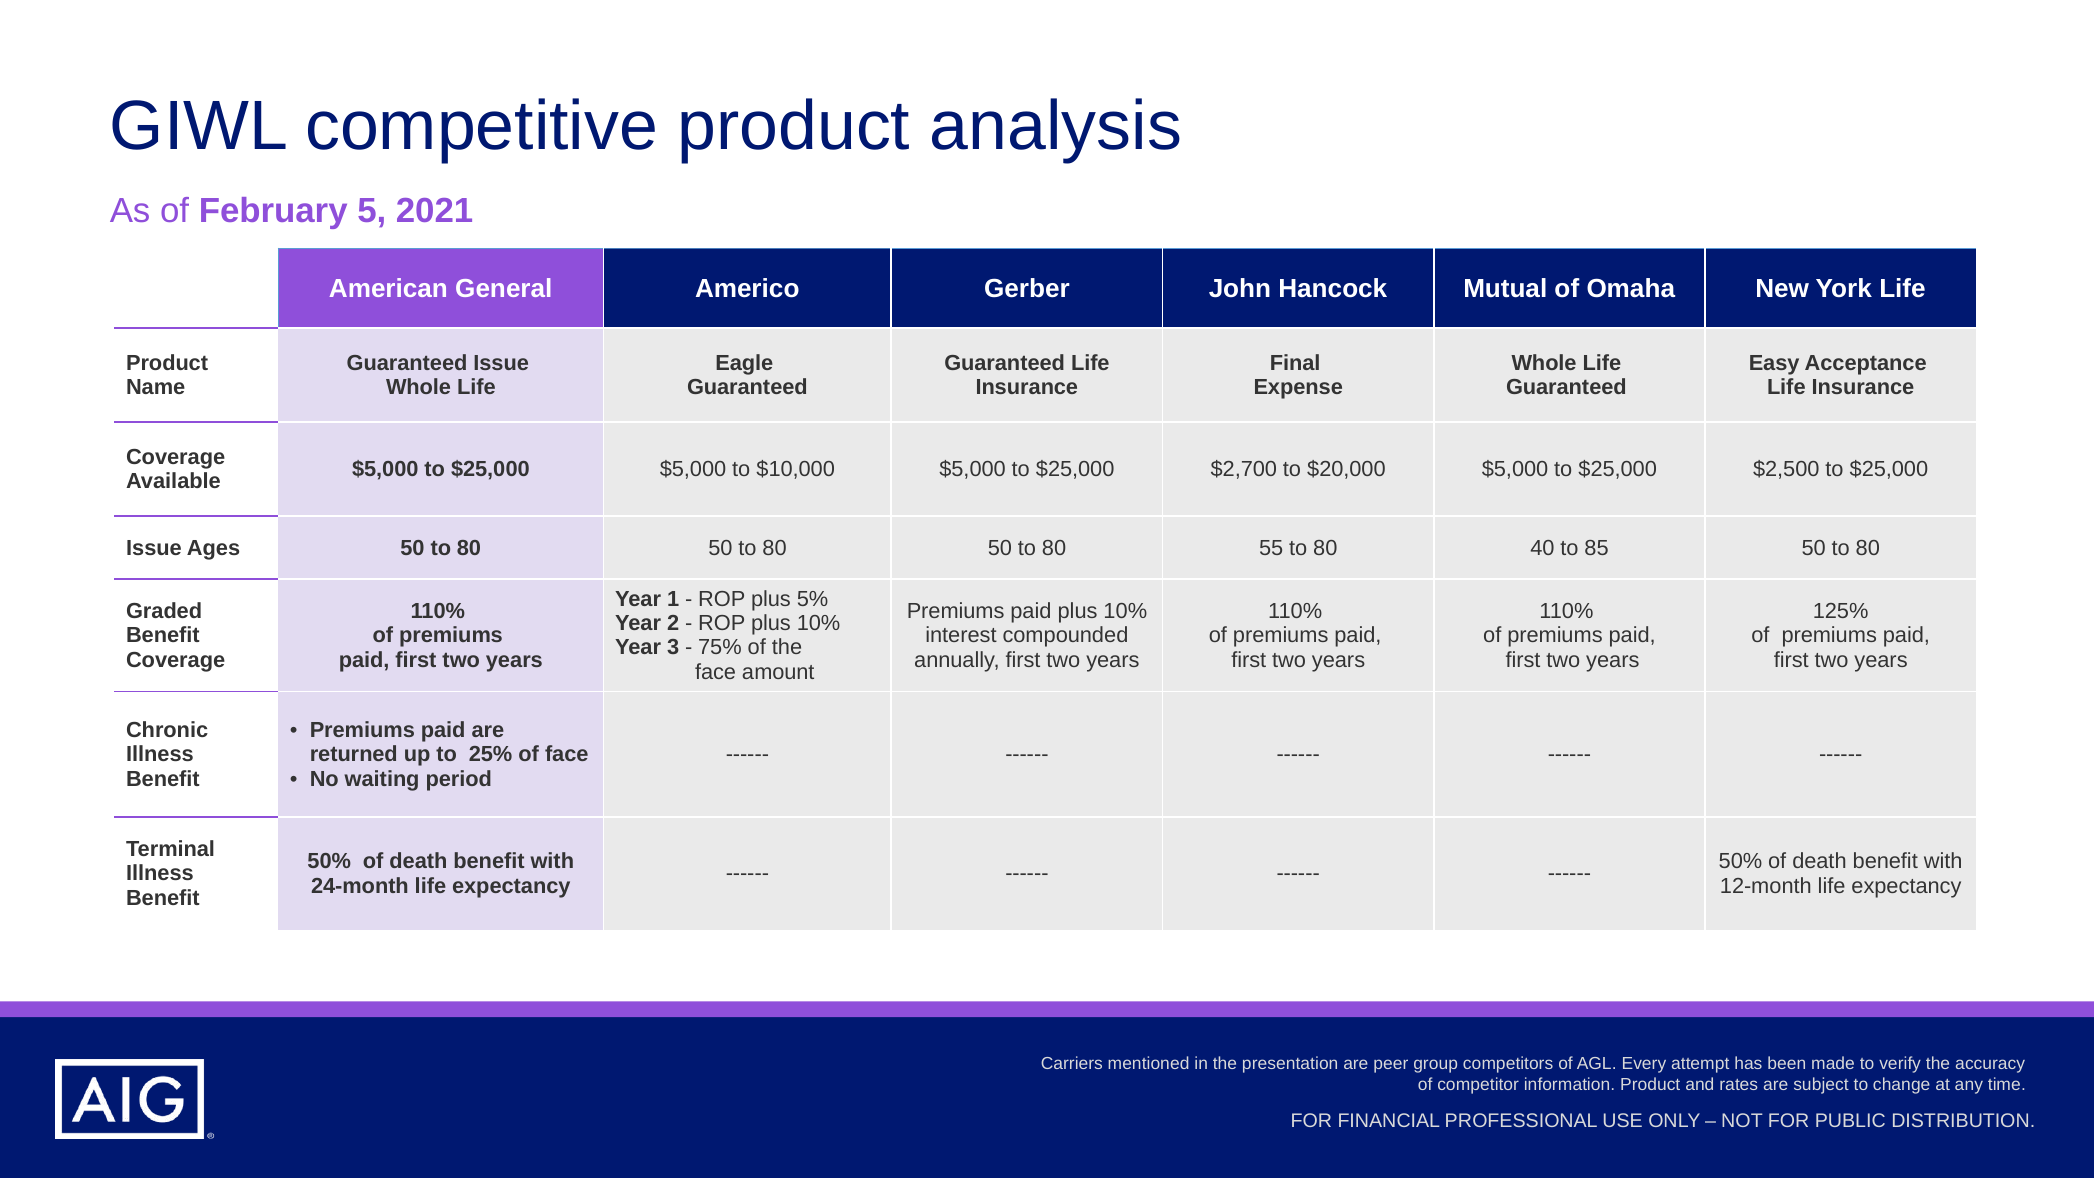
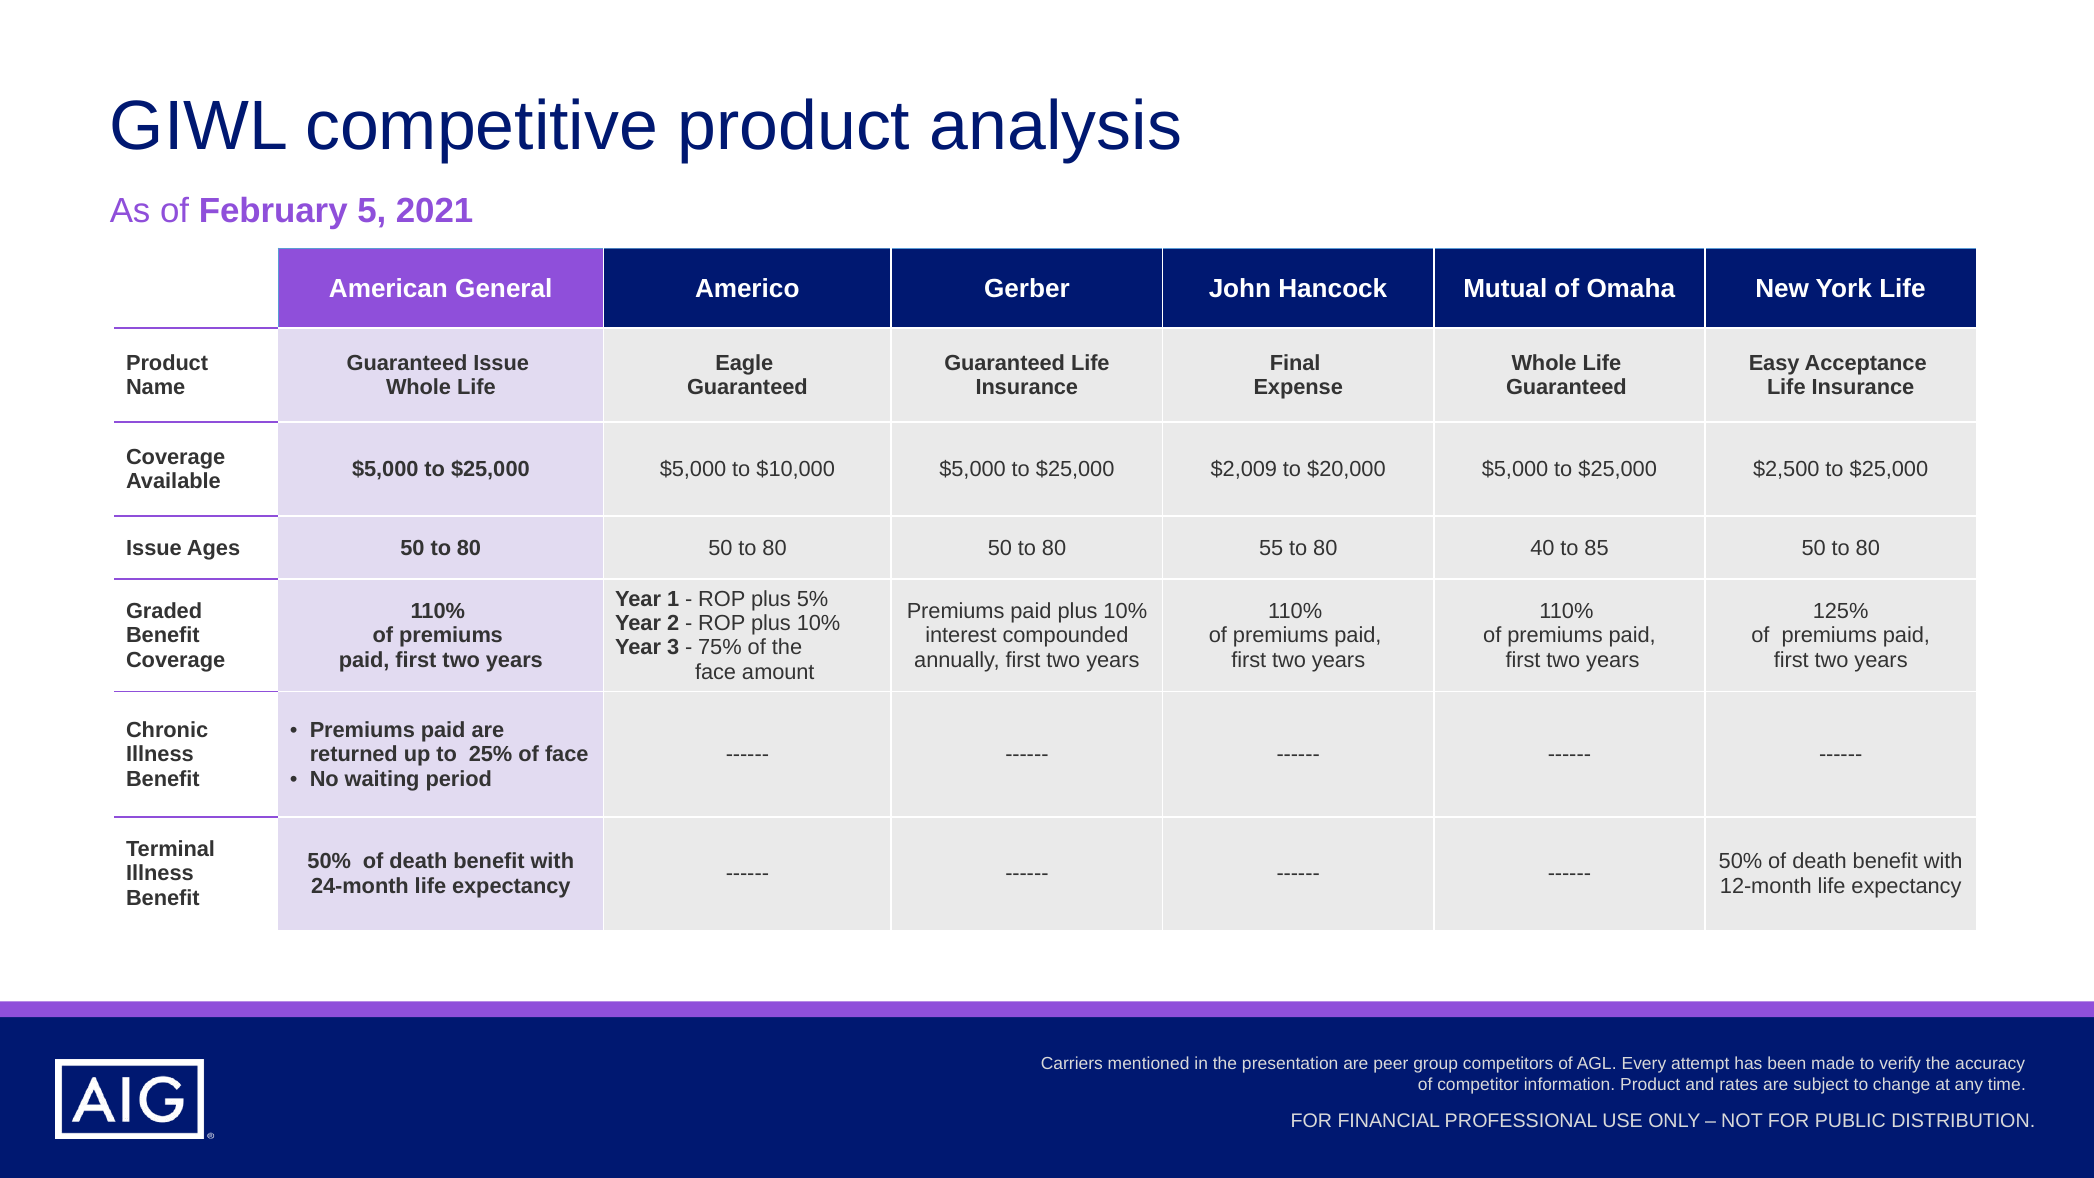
$2,700: $2,700 -> $2,009
